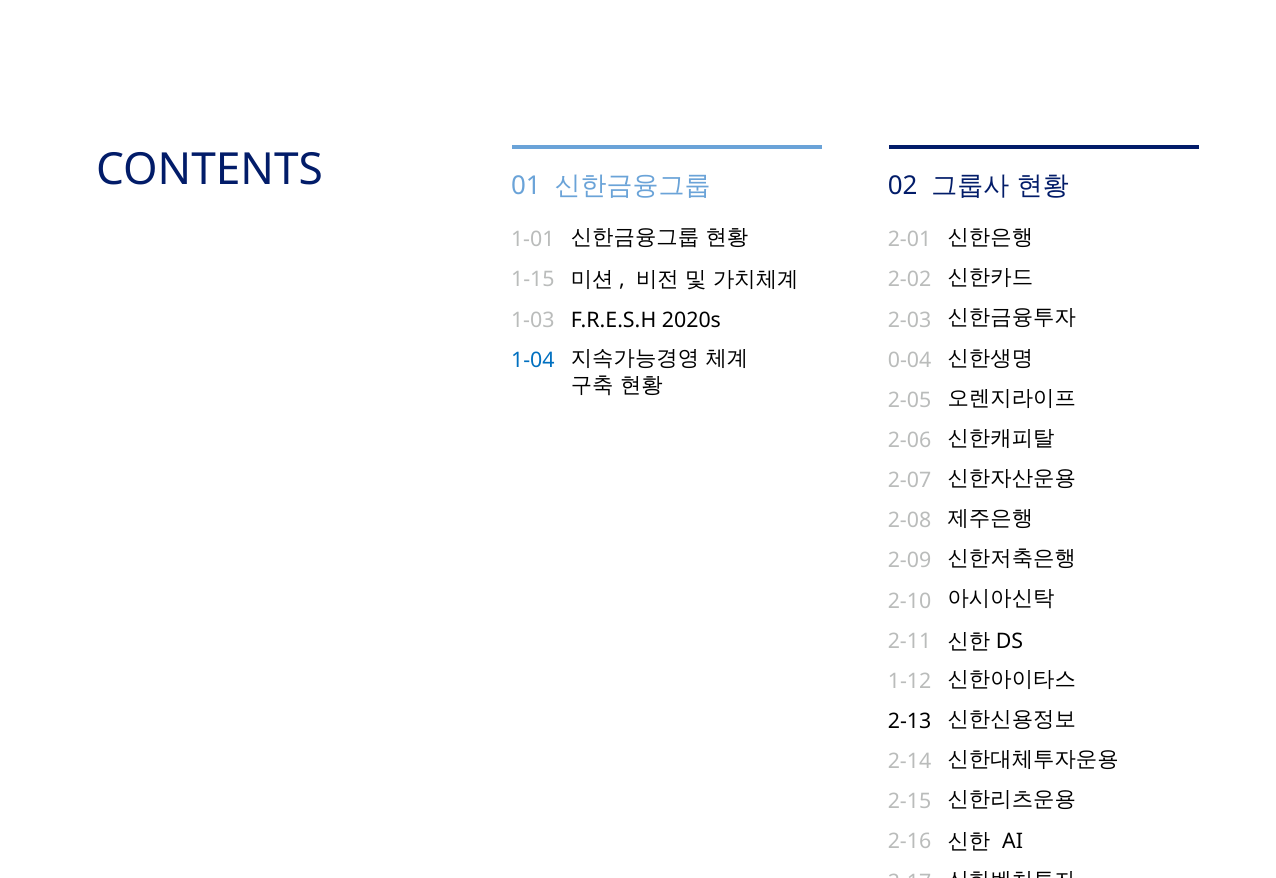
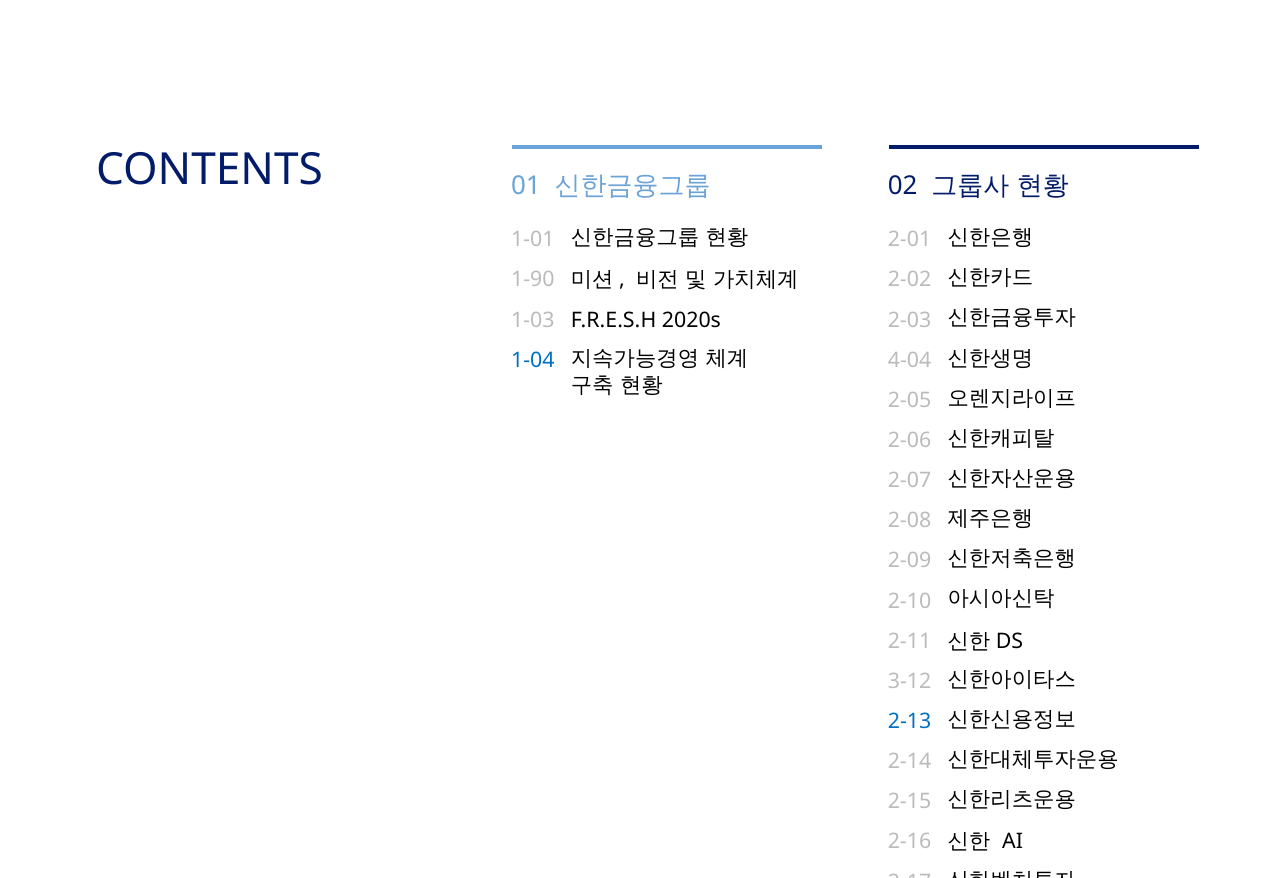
1-15: 1-15 -> 1-90
0-04: 0-04 -> 4-04
1-12: 1-12 -> 3-12
2-13 colour: black -> blue
